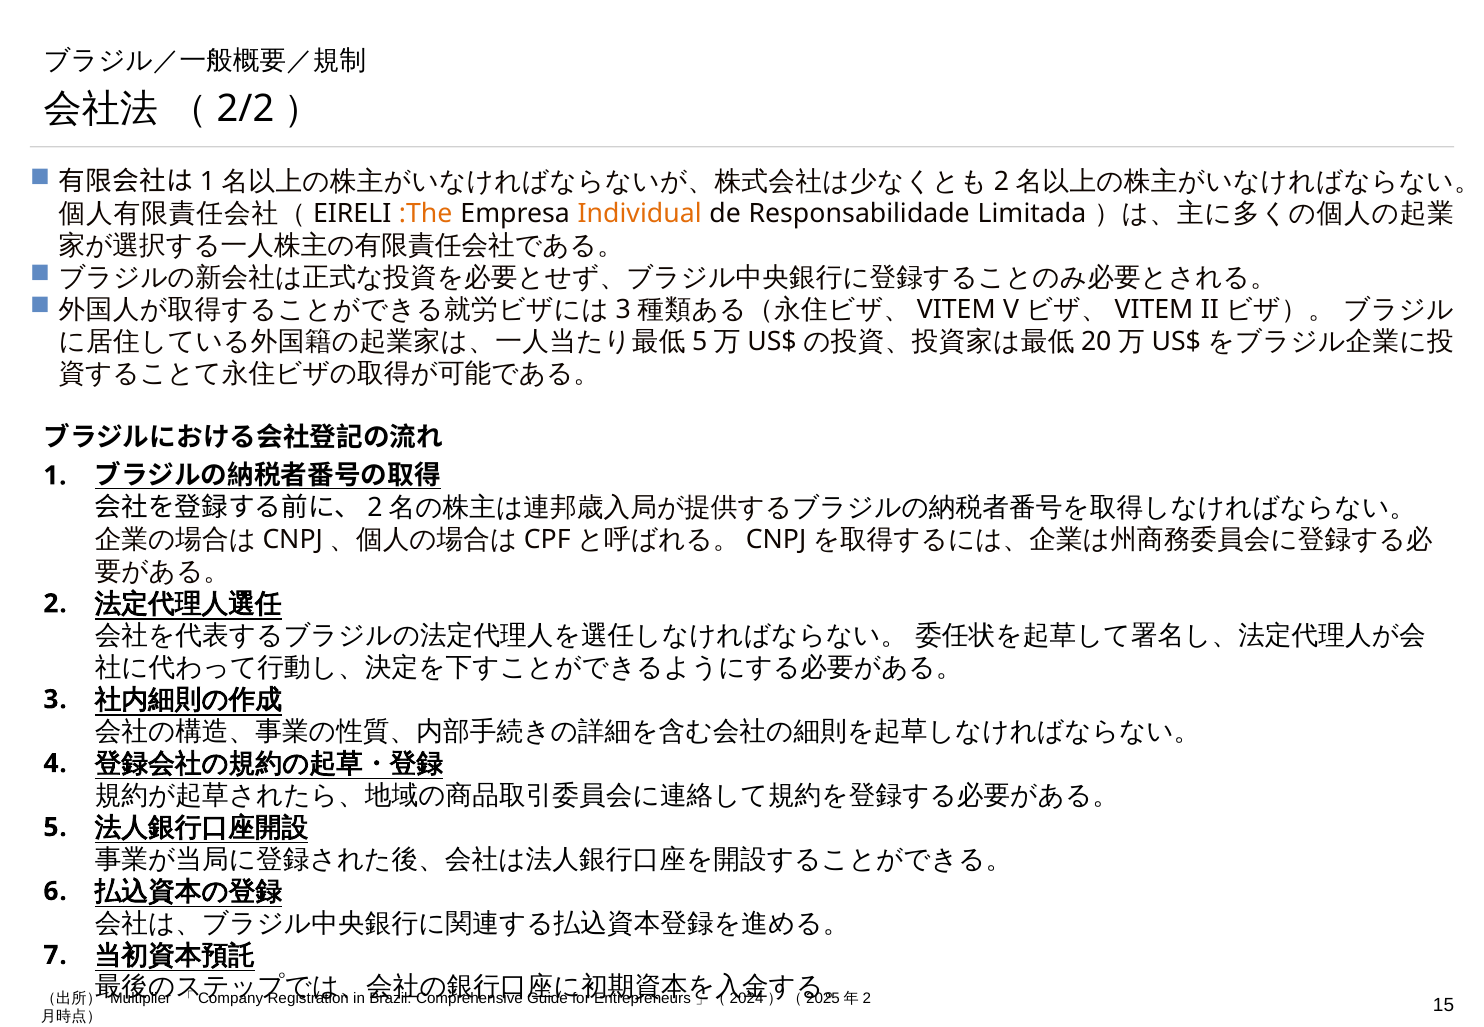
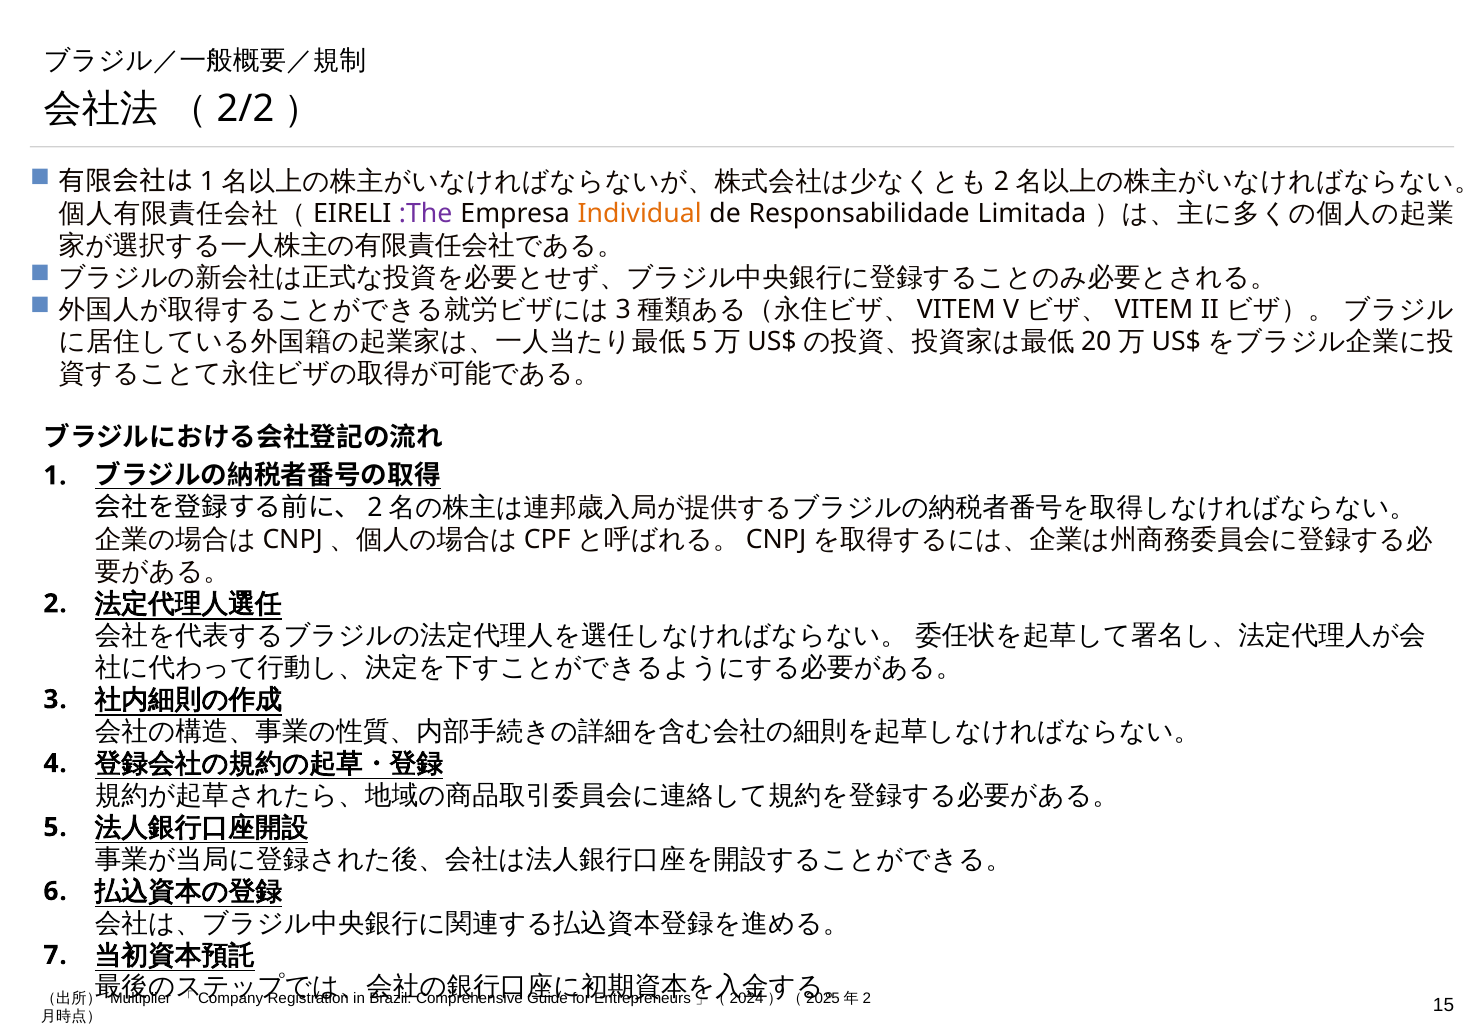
:The colour: orange -> purple
